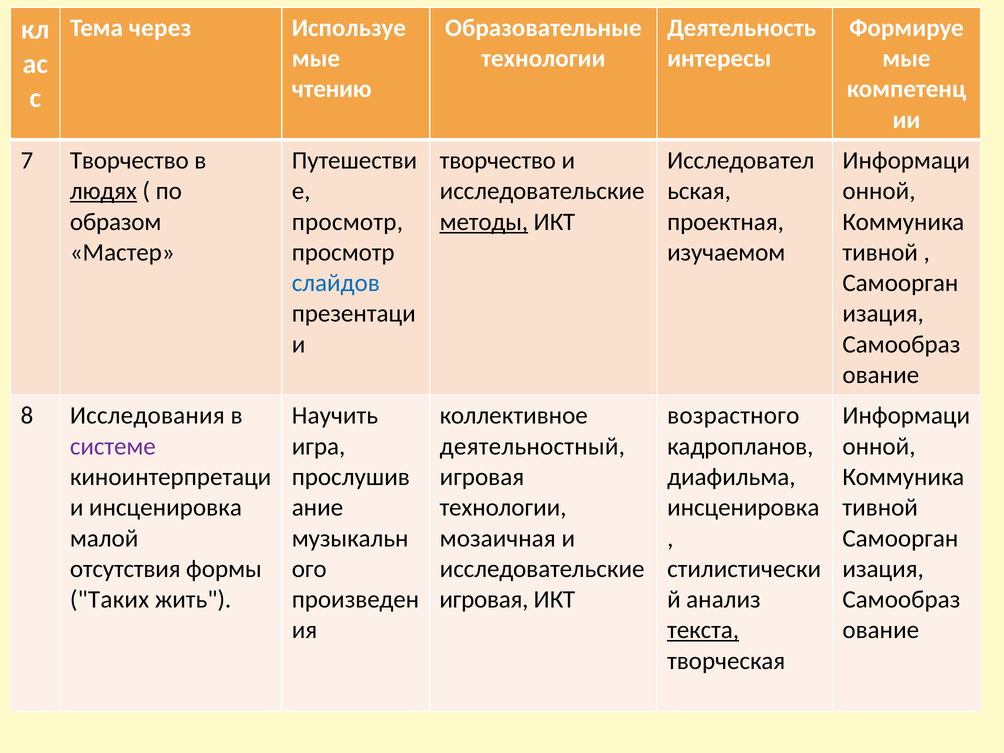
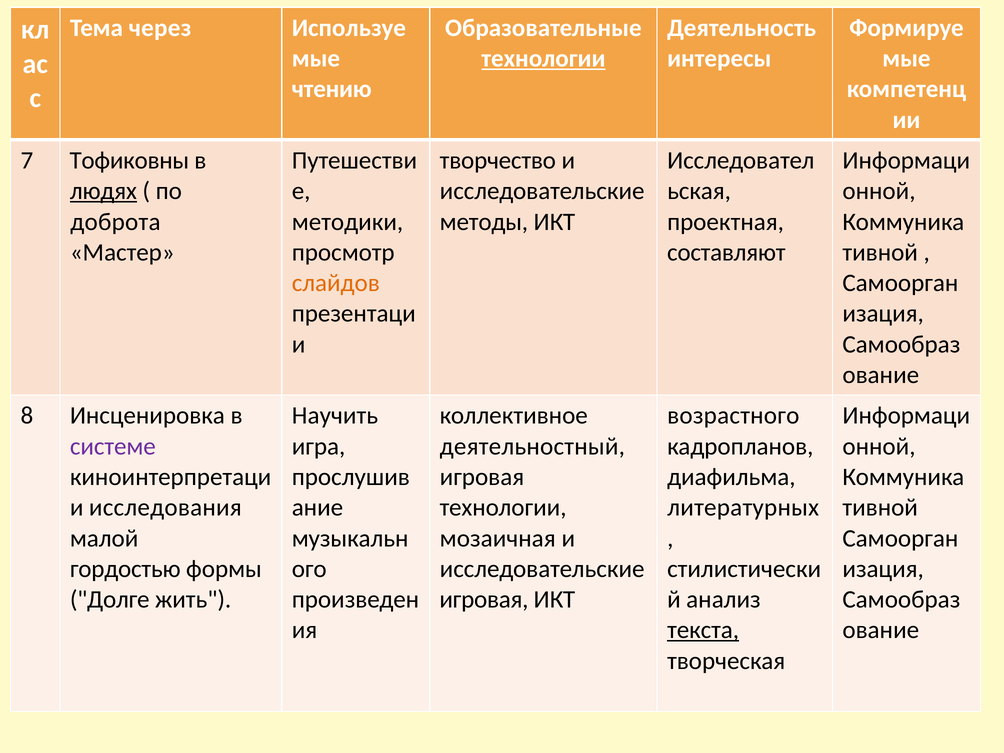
технологии at (543, 59) underline: none -> present
7 Творчество: Творчество -> Тофиковны
образом: образом -> доброта
просмотр at (347, 222): просмотр -> методики
методы underline: present -> none
изучаемом: изучаемом -> составляют
слайдов colour: blue -> orange
Исследования: Исследования -> Инсценировка
и инсценировка: инсценировка -> исследования
инсценировка at (743, 508): инсценировка -> литературных
отсутствия: отсутствия -> гордостью
Таких: Таких -> Долге
